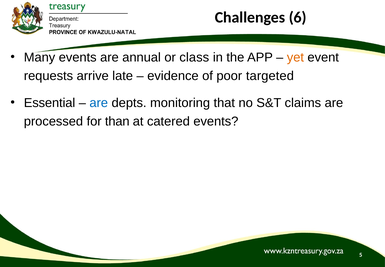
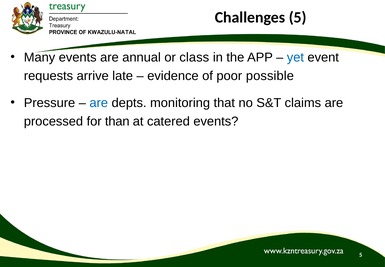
Challenges 6: 6 -> 5
yet colour: orange -> blue
targeted: targeted -> possible
Essential: Essential -> Pressure
